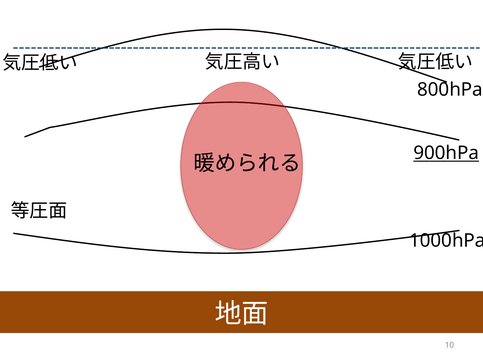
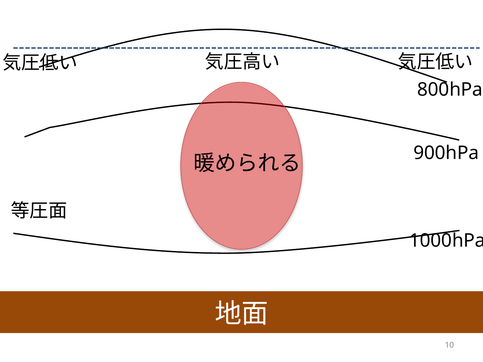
900hPa underline: present -> none
